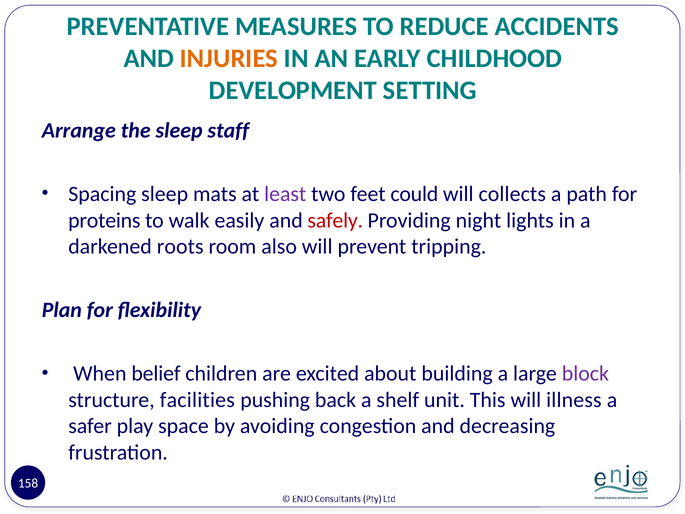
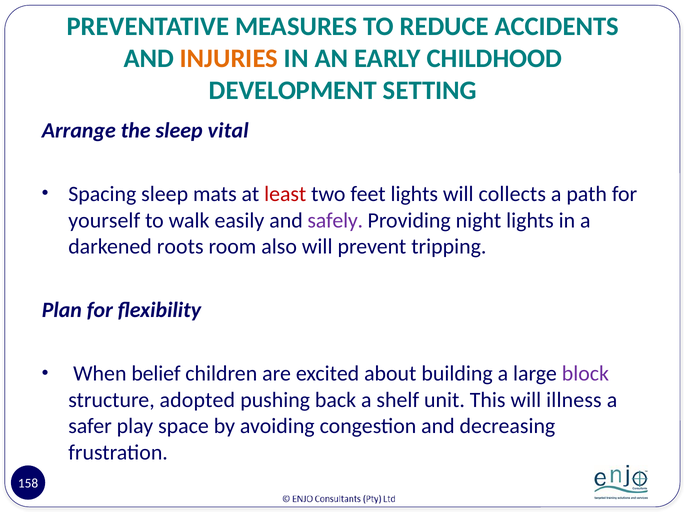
staff: staff -> vital
least colour: purple -> red
feet could: could -> lights
proteins: proteins -> yourself
safely colour: red -> purple
facilities: facilities -> adopted
